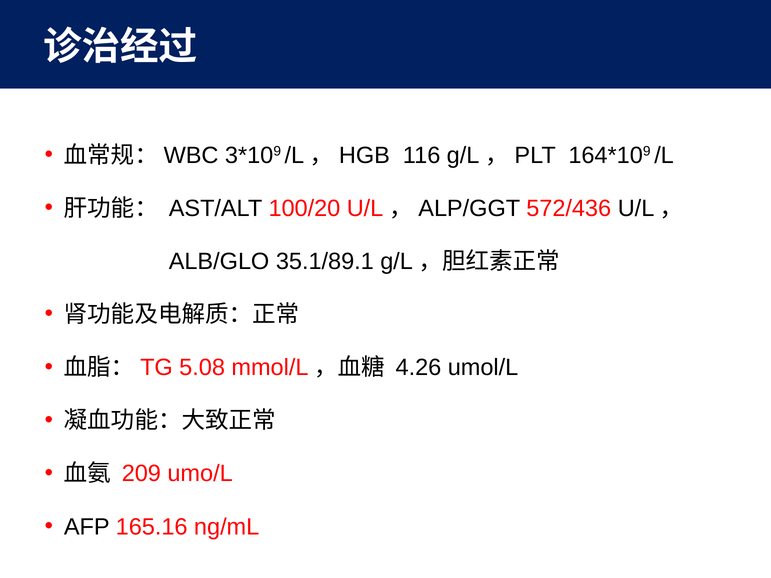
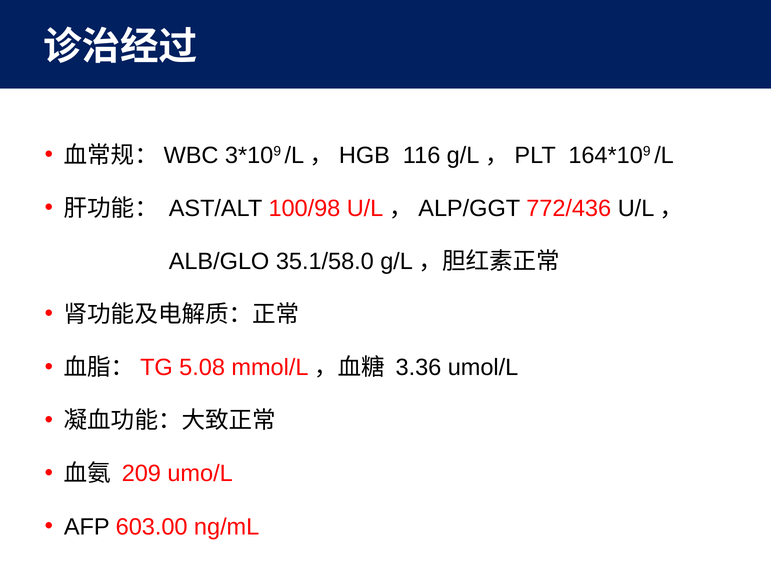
100/20: 100/20 -> 100/98
572/436: 572/436 -> 772/436
35.1/89.1: 35.1/89.1 -> 35.1/58.0
4.26: 4.26 -> 3.36
165.16: 165.16 -> 603.00
